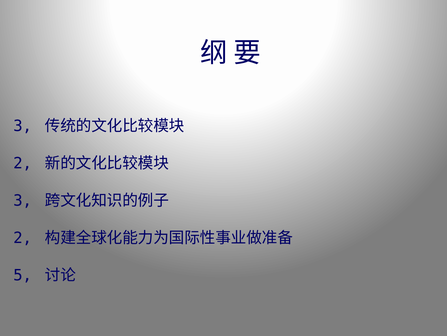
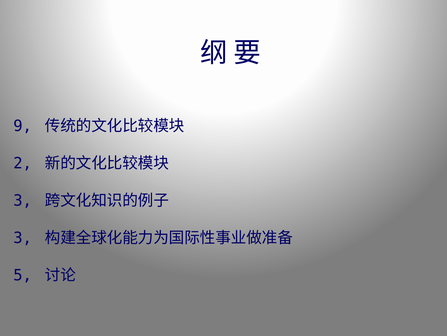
3 at (23, 126): 3 -> 9
2 at (23, 238): 2 -> 3
